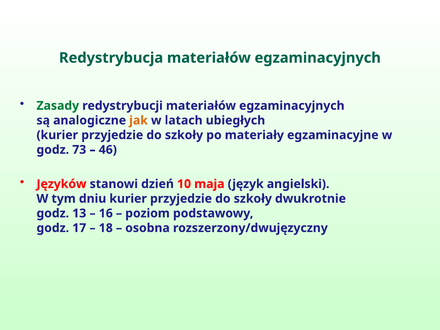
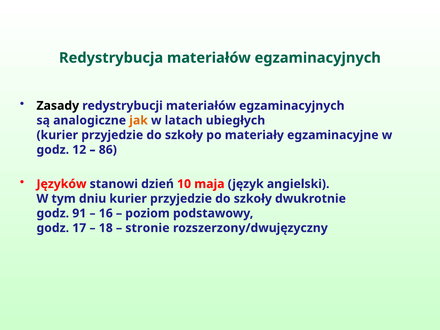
Zasady colour: green -> black
73: 73 -> 12
46: 46 -> 86
13: 13 -> 91
osobna: osobna -> stronie
